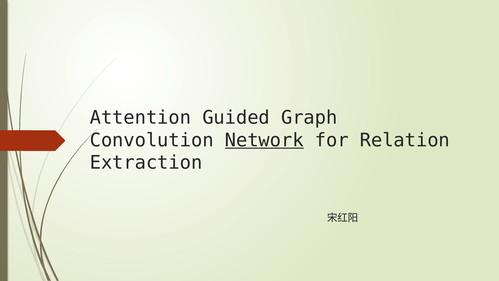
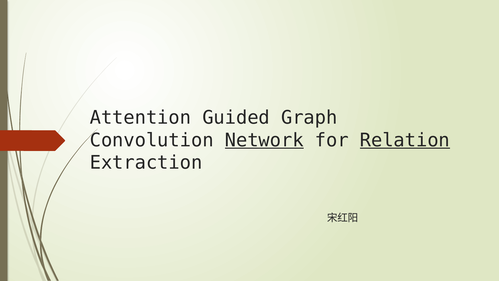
Relation underline: none -> present
